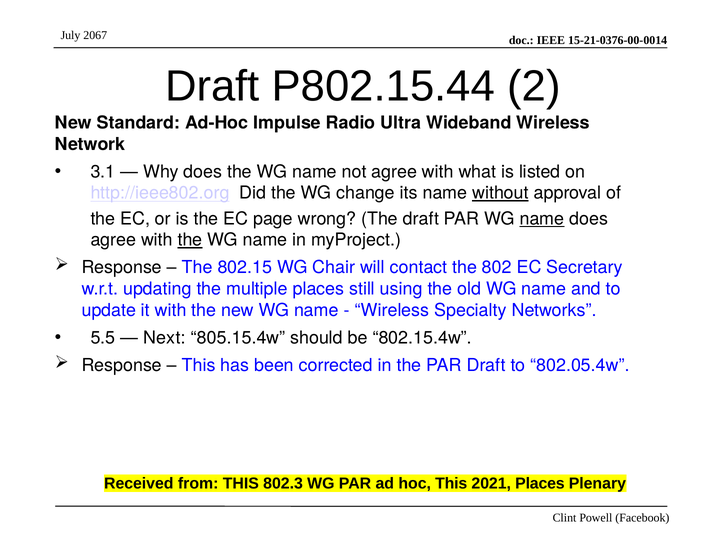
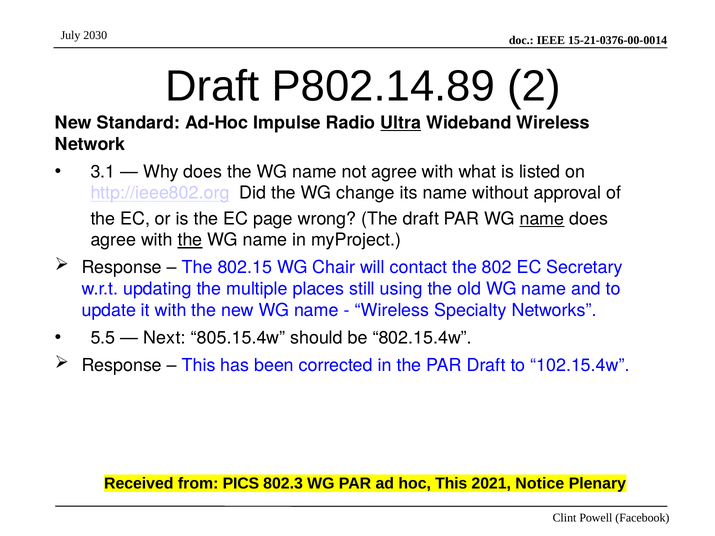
2067: 2067 -> 2030
P802.15.44: P802.15.44 -> P802.14.89
Ultra underline: none -> present
without underline: present -> none
802.05.4w: 802.05.4w -> 102.15.4w
from THIS: THIS -> PICS
2021 Places: Places -> Notice
